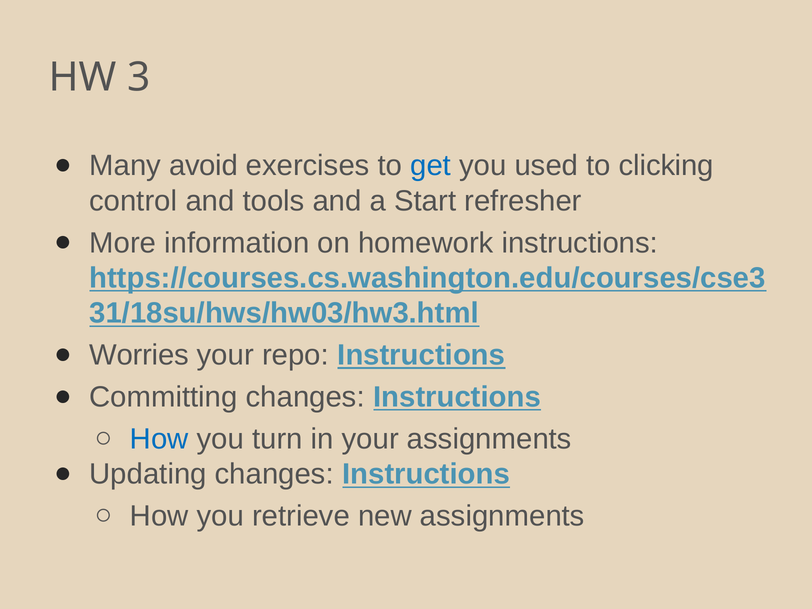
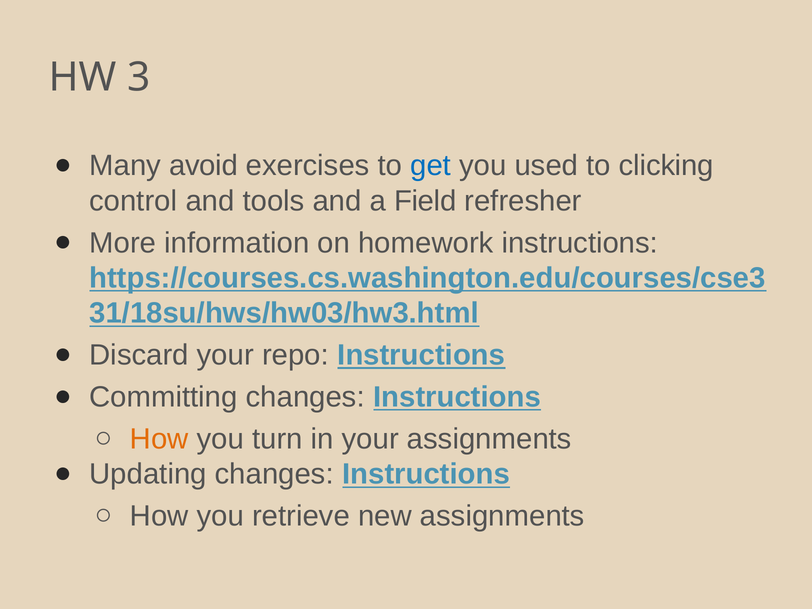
Start: Start -> Field
Worries: Worries -> Discard
How at (159, 439) colour: blue -> orange
